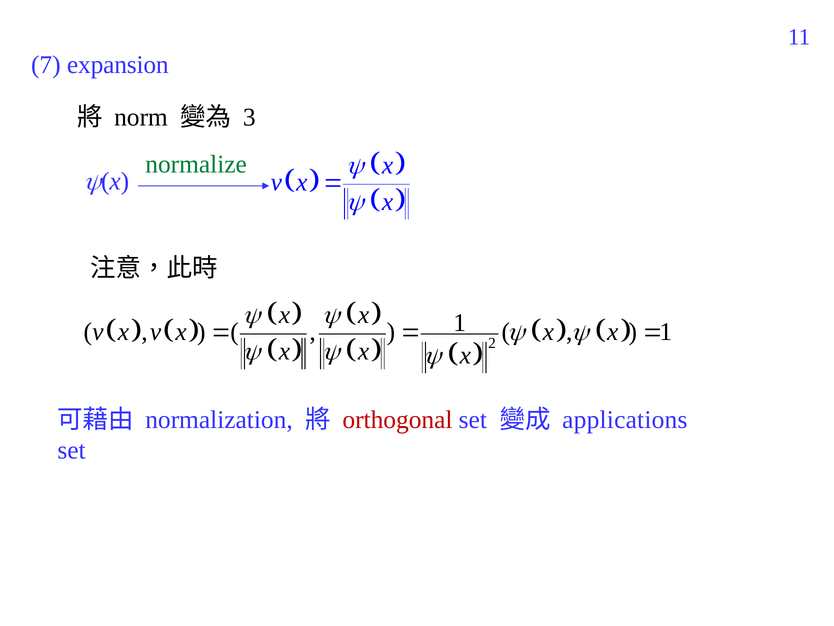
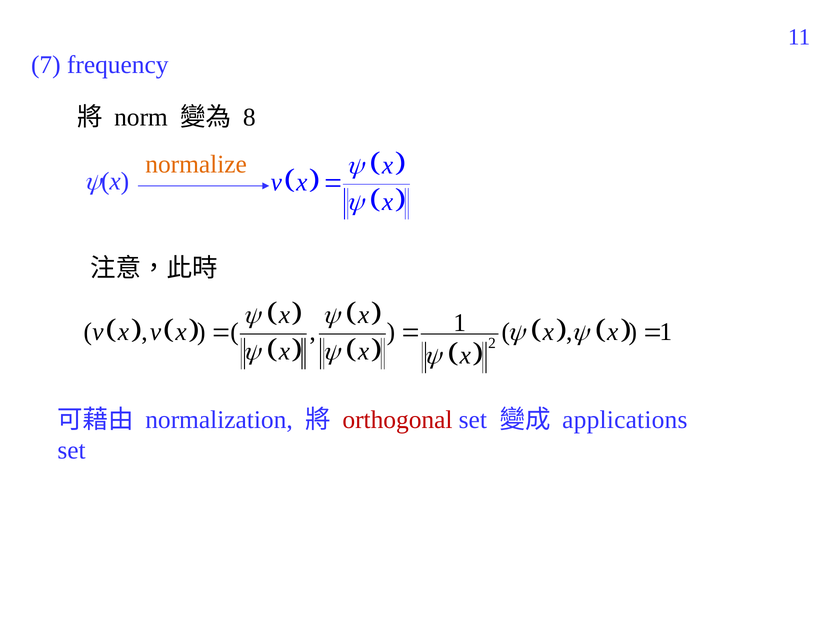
expansion: expansion -> frequency
3: 3 -> 8
normalize colour: green -> orange
